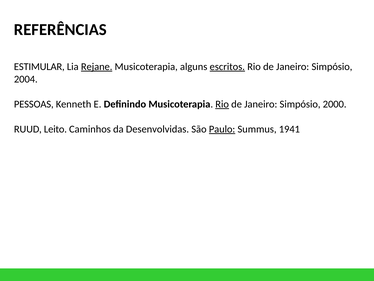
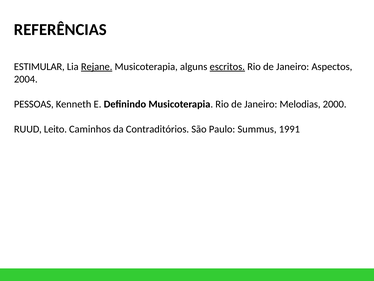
Simpósio at (332, 67): Simpósio -> Aspectos
Rio at (222, 104) underline: present -> none
Simpósio at (300, 104): Simpósio -> Melodias
Desenvolvidas: Desenvolvidas -> Contraditórios
Paulo underline: present -> none
1941: 1941 -> 1991
